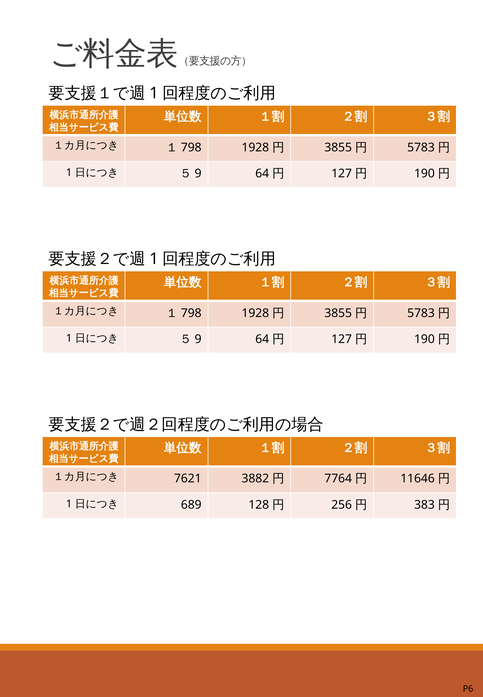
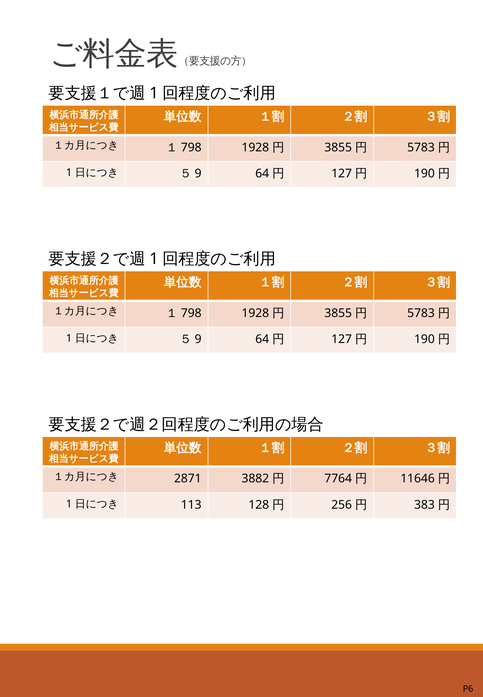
7621: 7621 -> 2871
689: 689 -> 113
